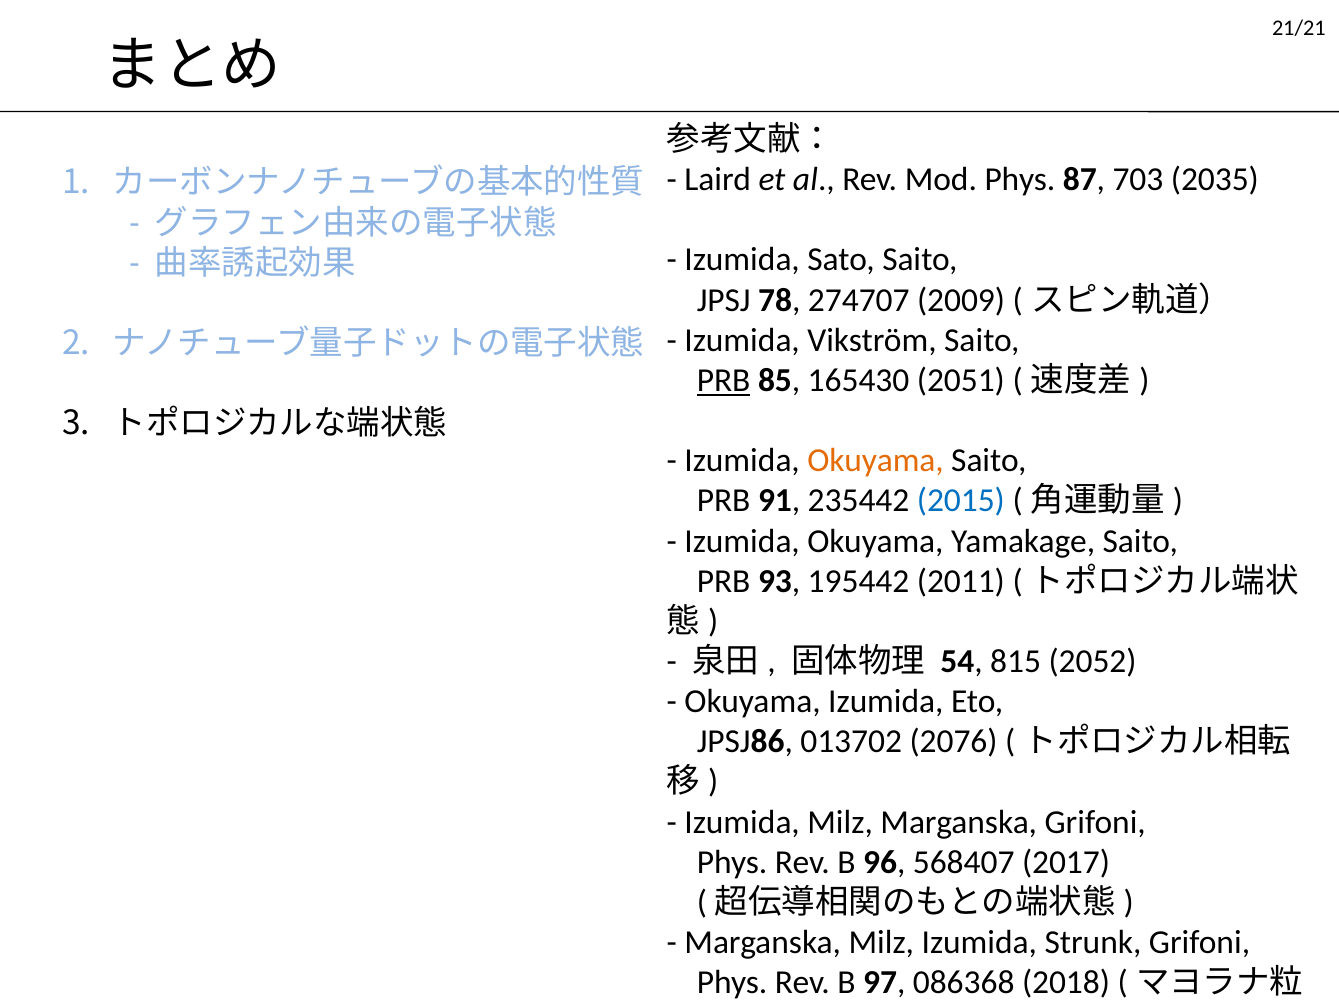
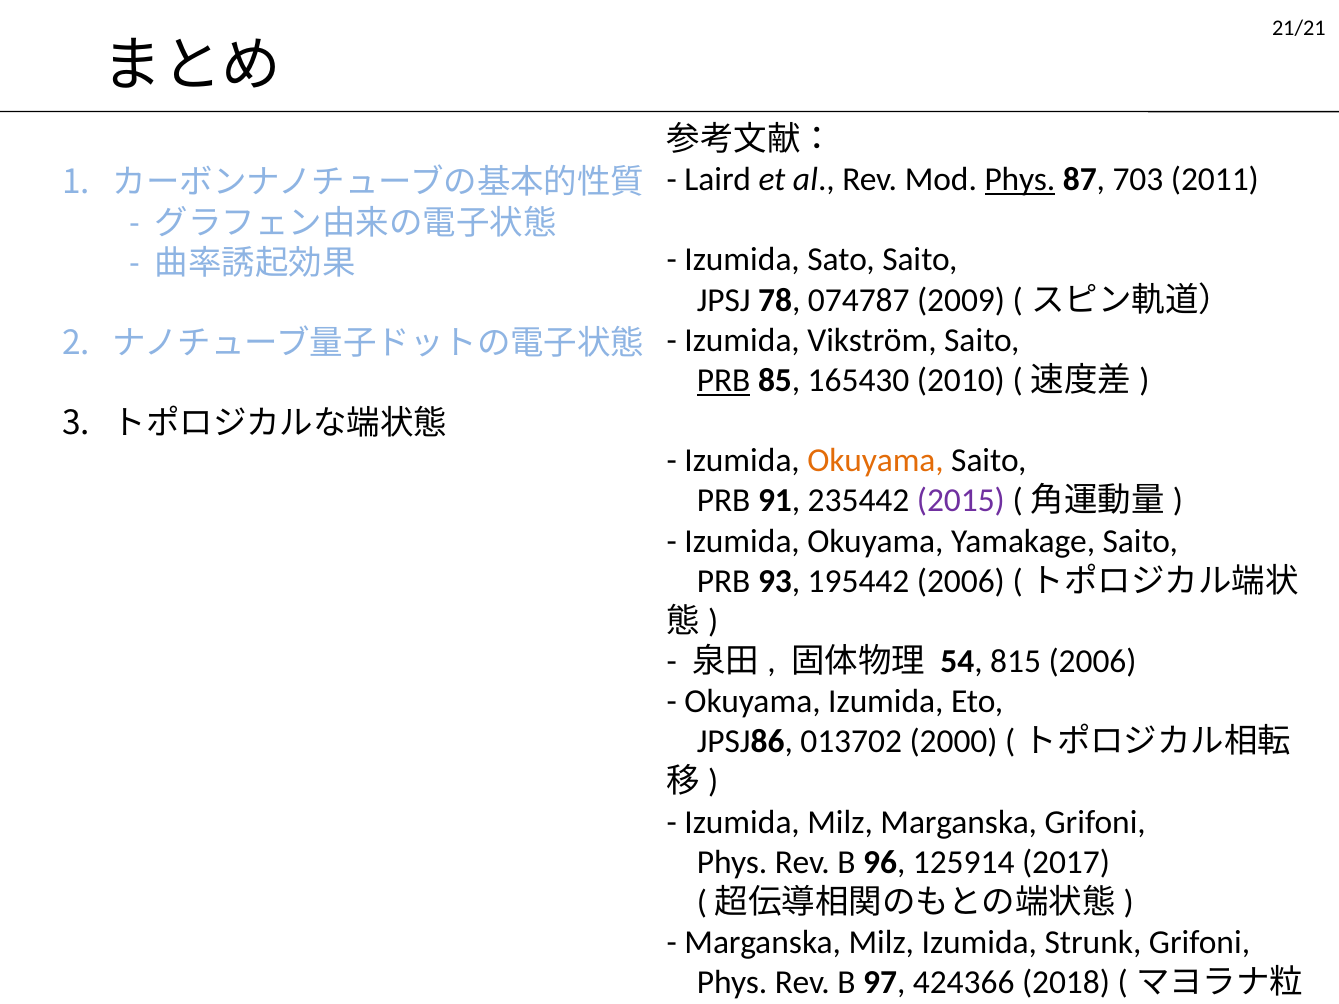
Phys at (1020, 180) underline: none -> present
2035: 2035 -> 2011
274707: 274707 -> 074787
2051: 2051 -> 2010
2015 colour: blue -> purple
195442 2011: 2011 -> 2006
815 2052: 2052 -> 2006
2076: 2076 -> 2000
568407: 568407 -> 125914
086368: 086368 -> 424366
